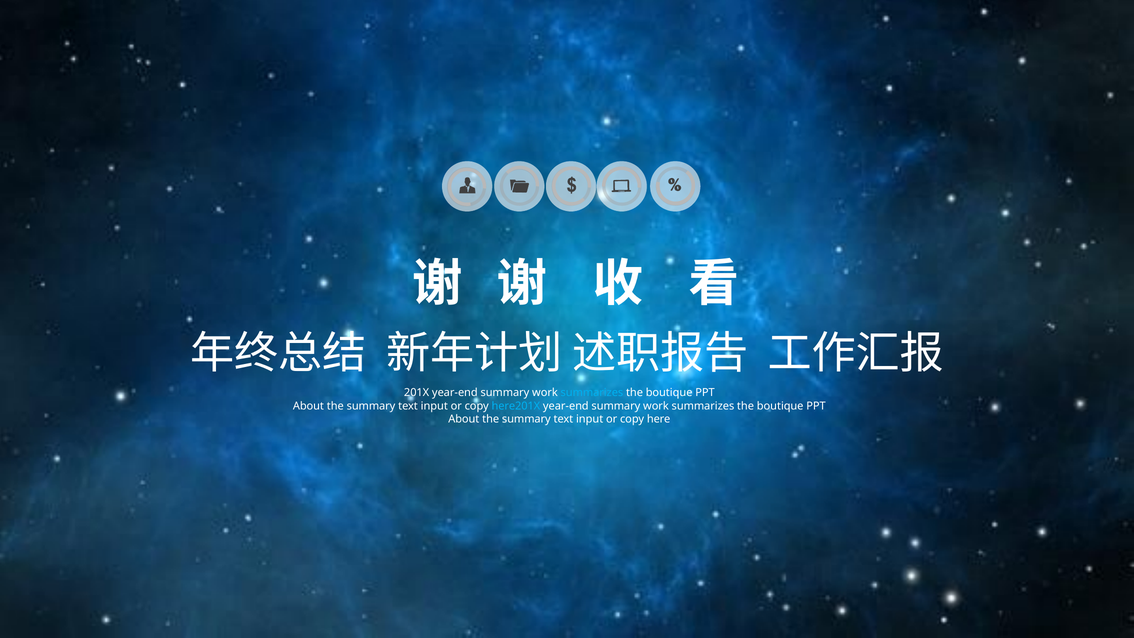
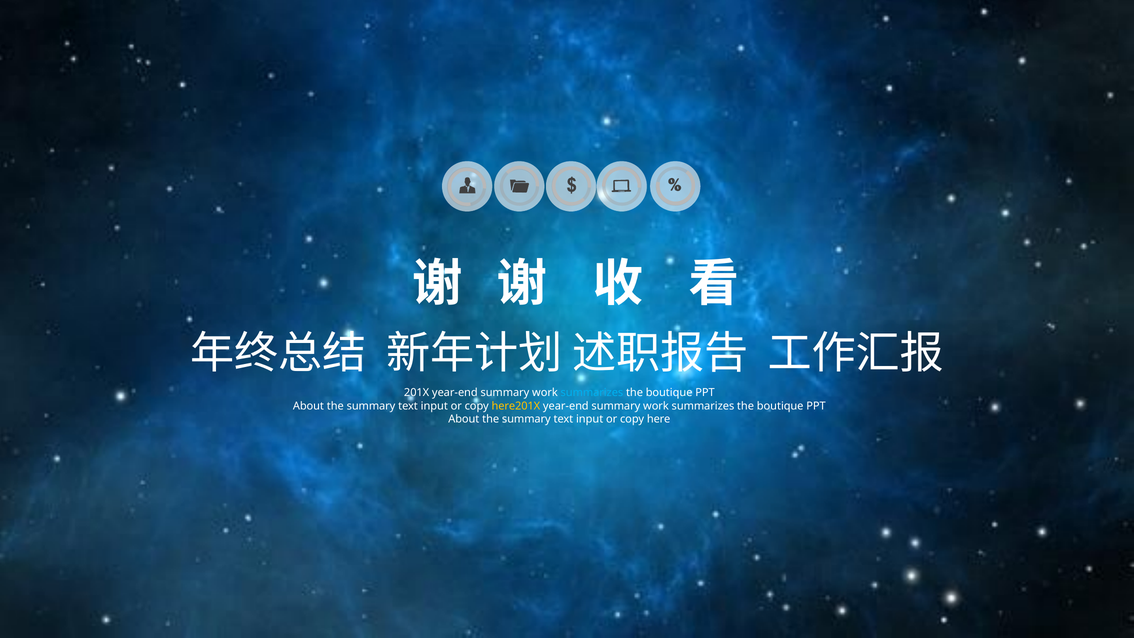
here201X colour: light blue -> yellow
